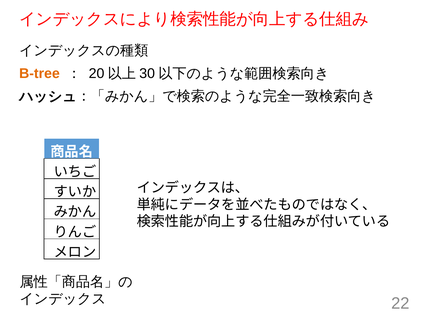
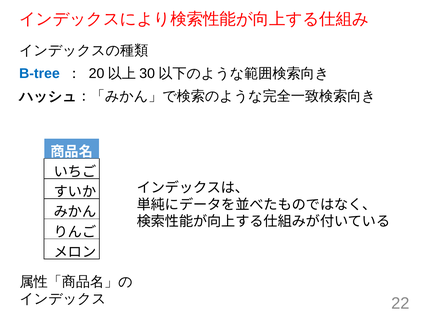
B-tree colour: orange -> blue
